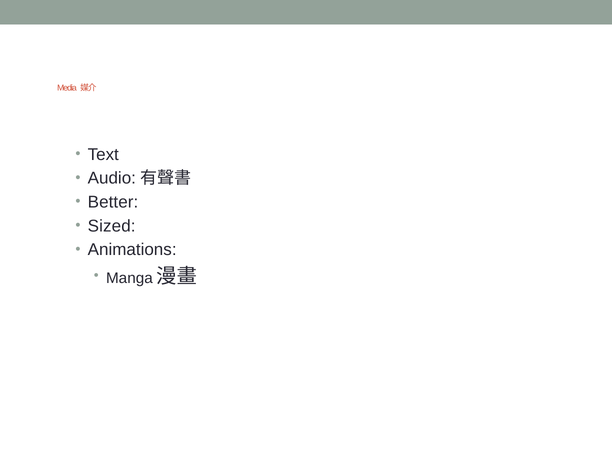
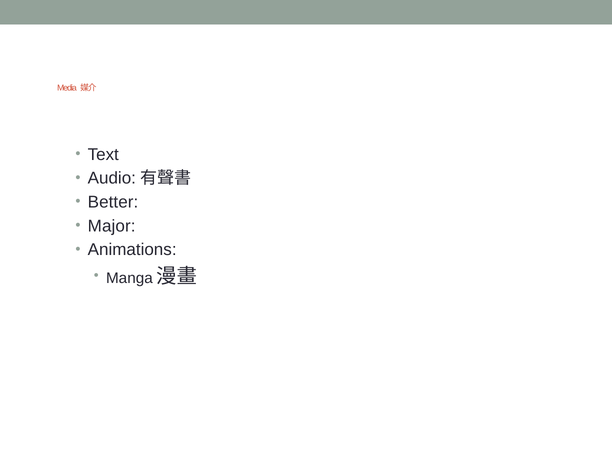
Sized: Sized -> Major
